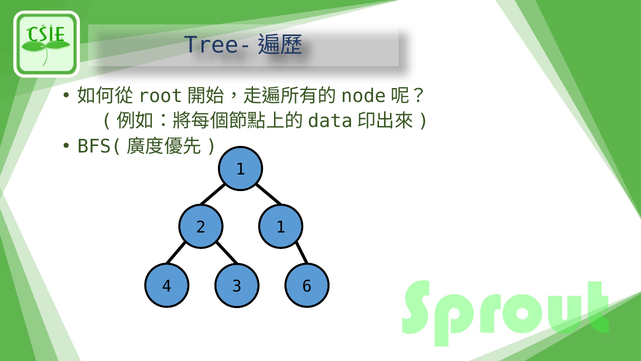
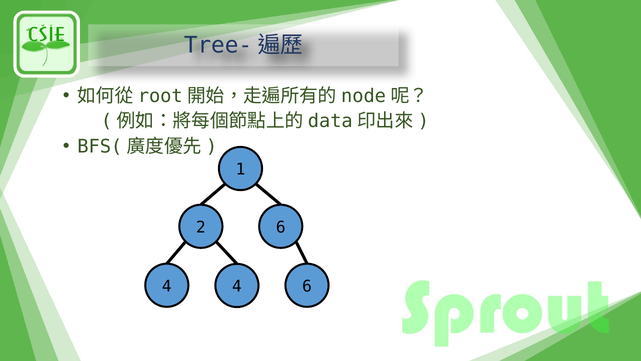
2 1: 1 -> 6
4 3: 3 -> 4
